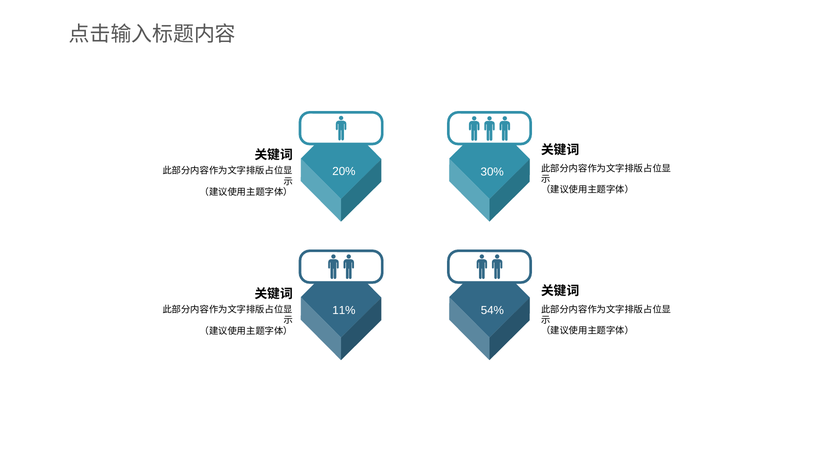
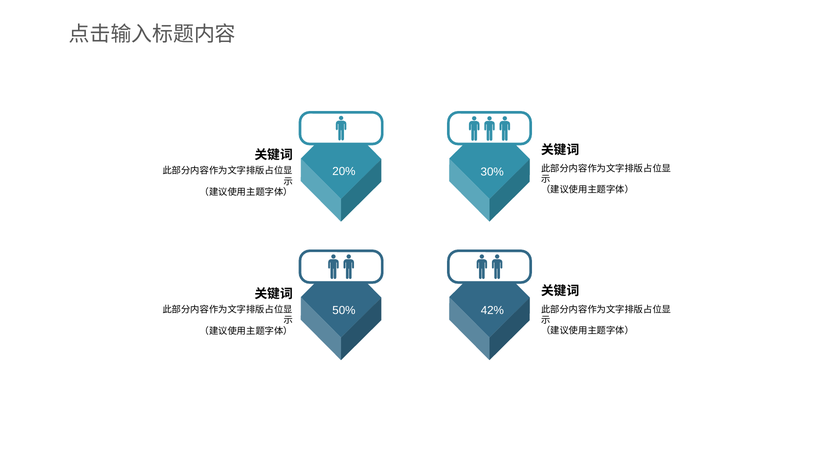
11%: 11% -> 50%
54%: 54% -> 42%
